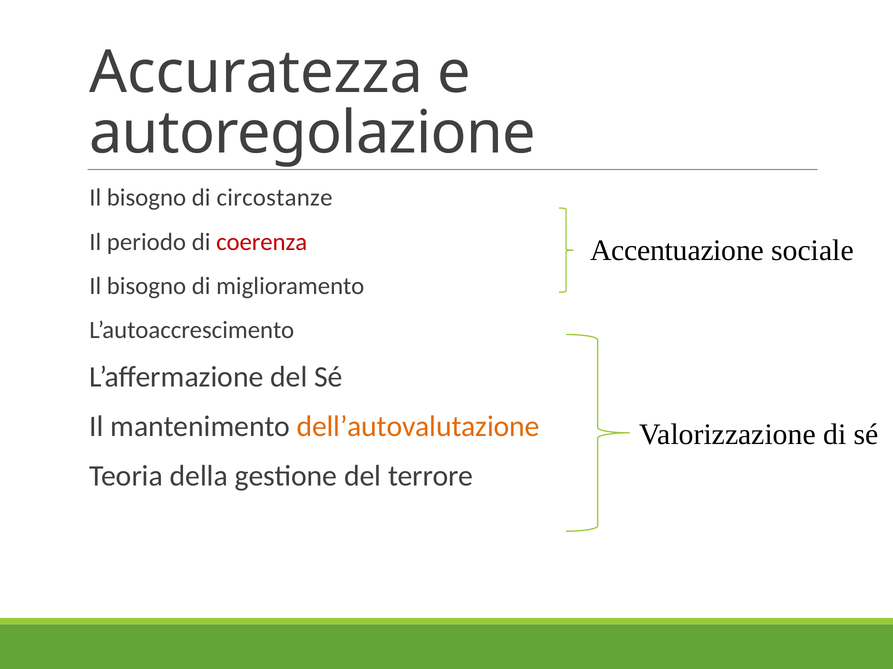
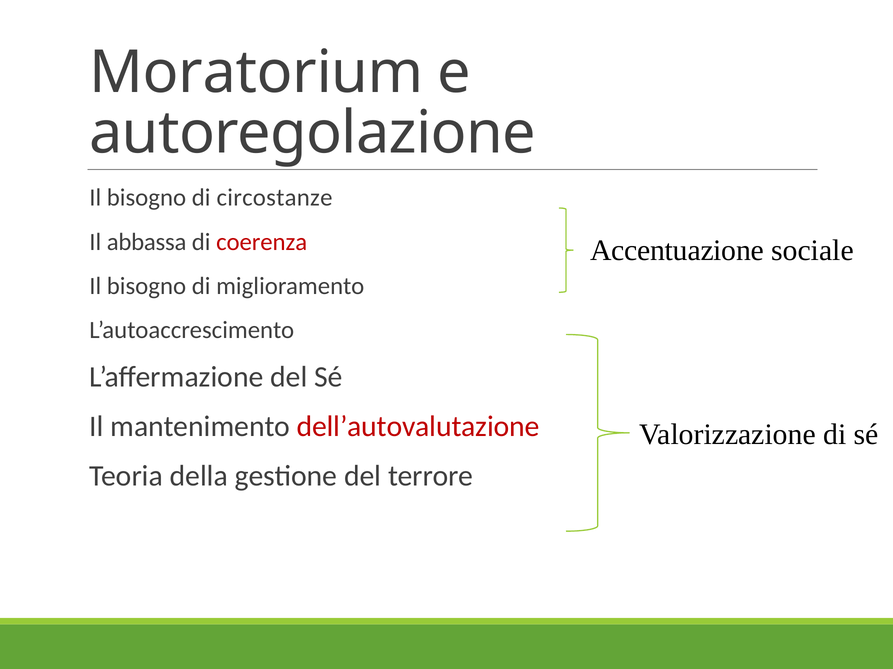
Accuratezza: Accuratezza -> Moratorium
periodo: periodo -> abbassa
dell’autovalutazione colour: orange -> red
